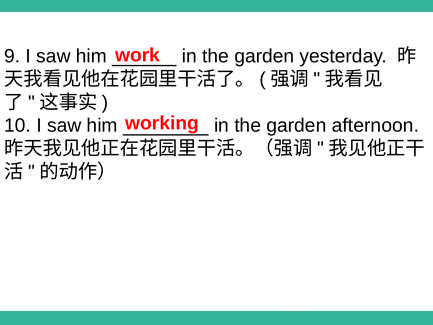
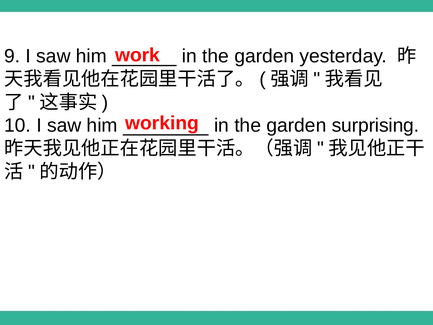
afternoon: afternoon -> surprising
